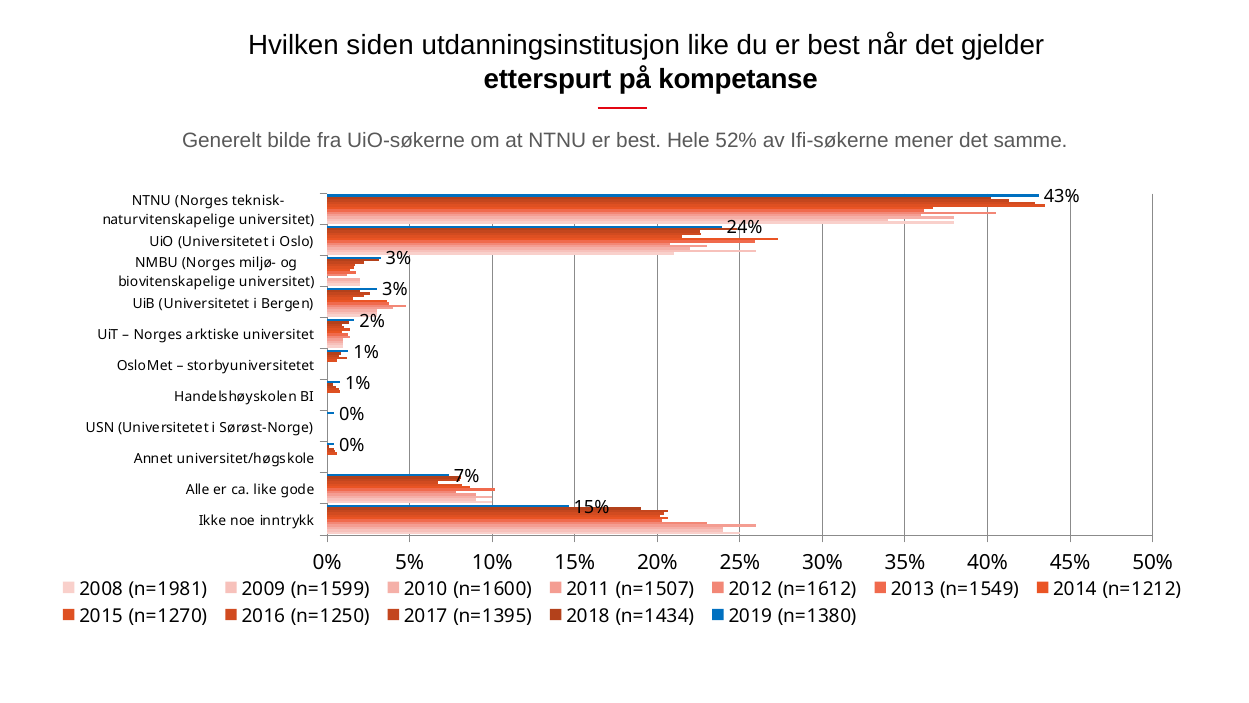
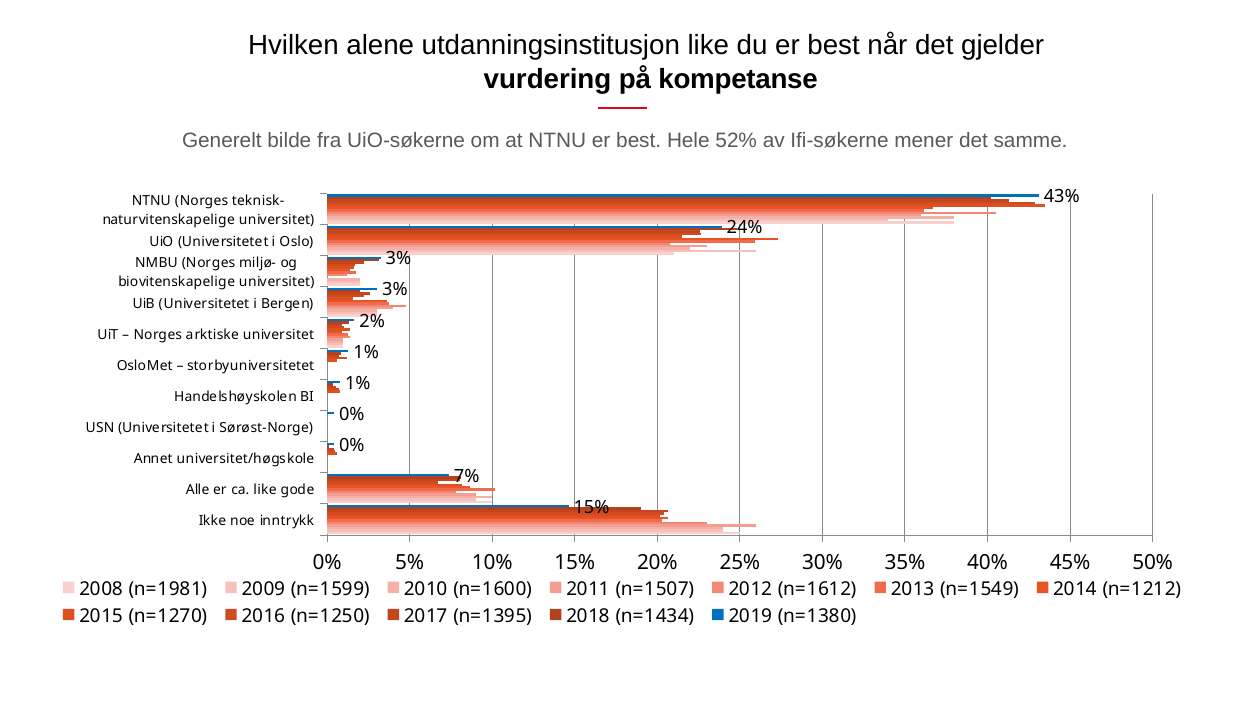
siden: siden -> alene
etterspurt: etterspurt -> vurdering
